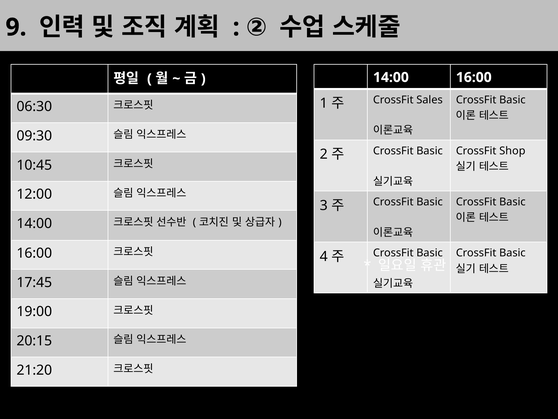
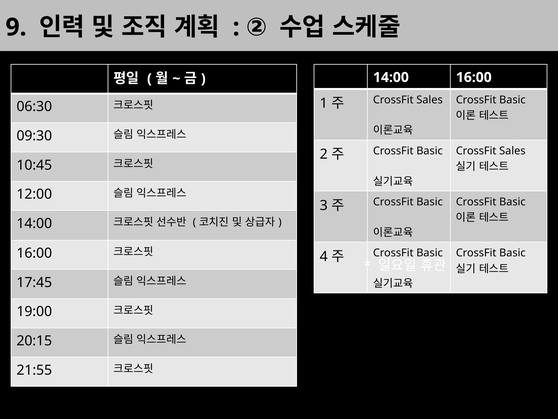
Shop at (512, 151): Shop -> Sales
21:20: 21:20 -> 21:55
